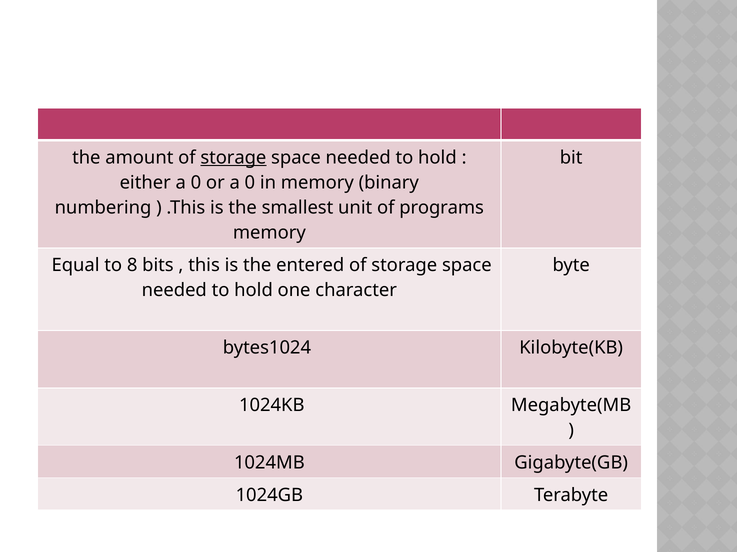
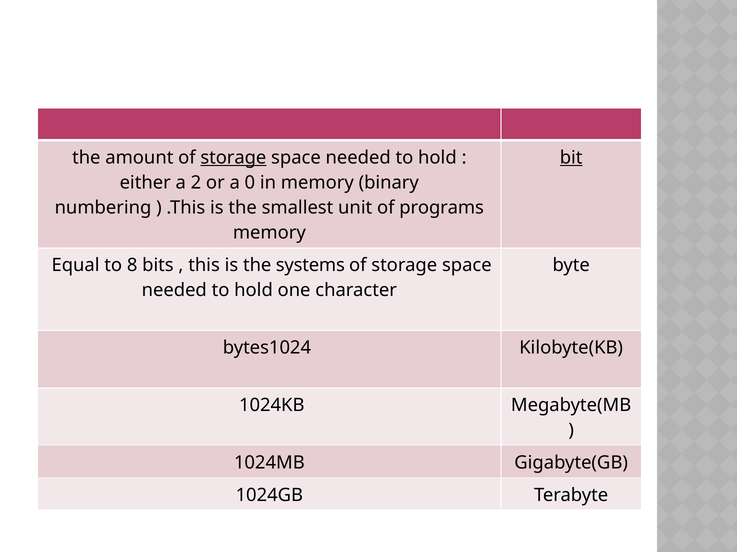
bit underline: none -> present
either a 0: 0 -> 2
entered: entered -> systems
